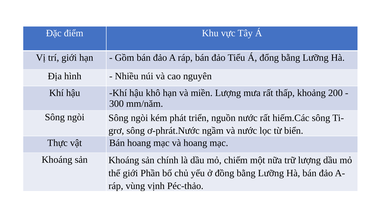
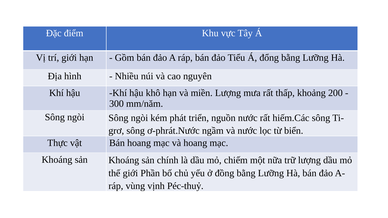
Péc-thảo: Péc-thảo -> Péc-thuỷ
